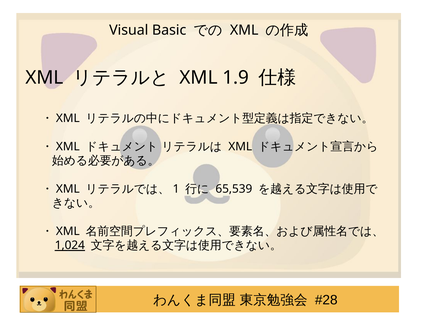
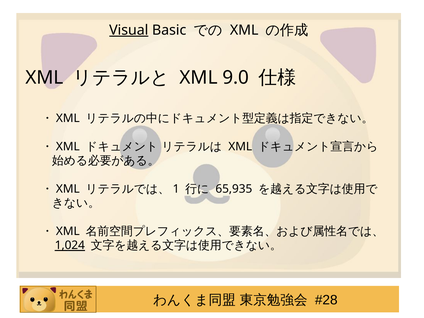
Visual underline: none -> present
1.9: 1.9 -> 9.0
65,539: 65,539 -> 65,935
